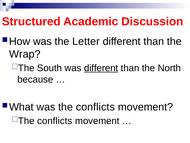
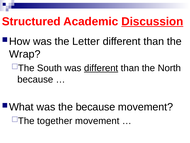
Discussion underline: none -> present
the conflicts: conflicts -> because
conflicts at (55, 121): conflicts -> together
